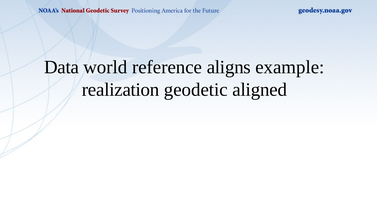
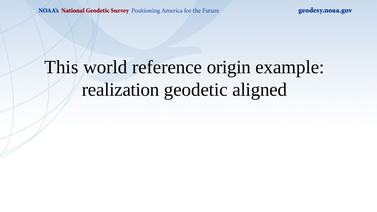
Data: Data -> This
aligns: aligns -> origin
